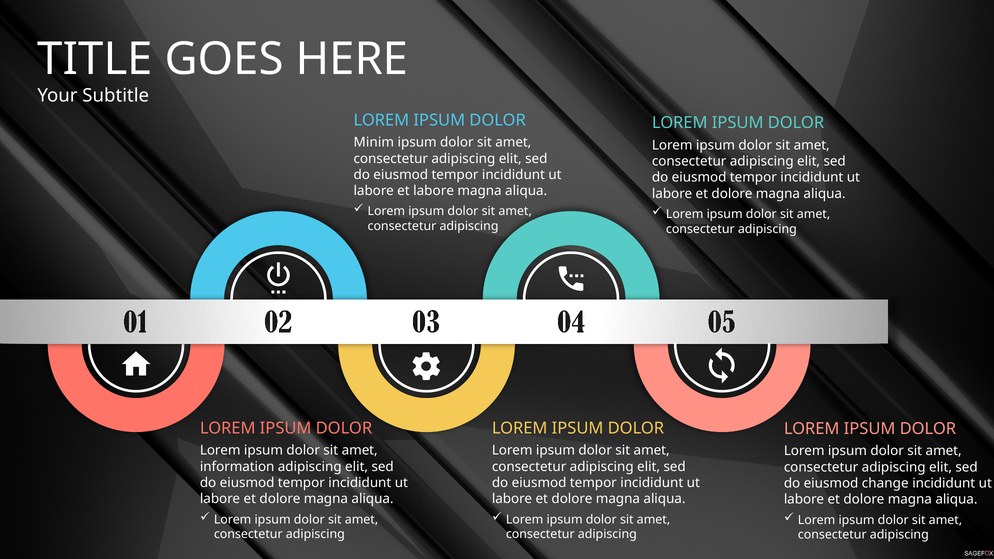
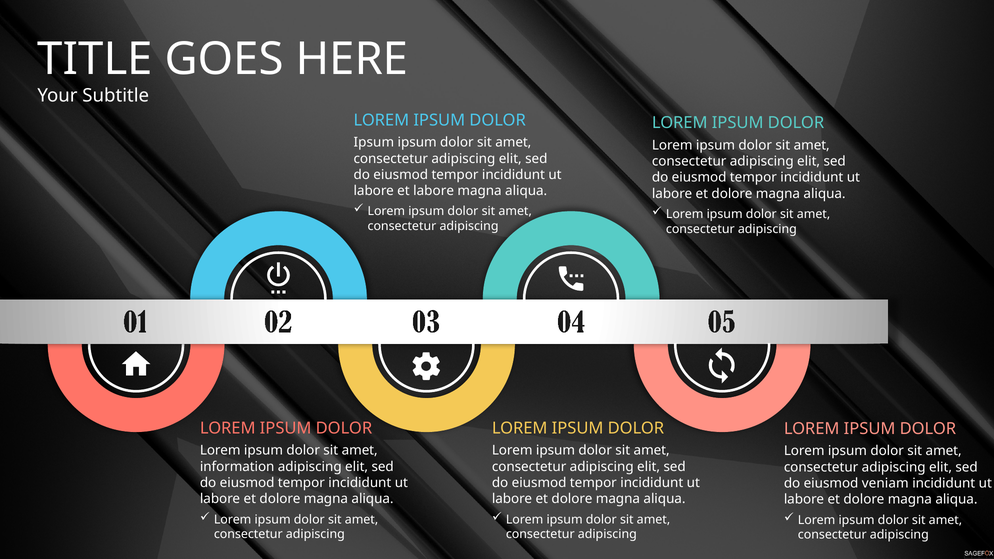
Minim at (374, 142): Minim -> Ipsum
change: change -> veniam
